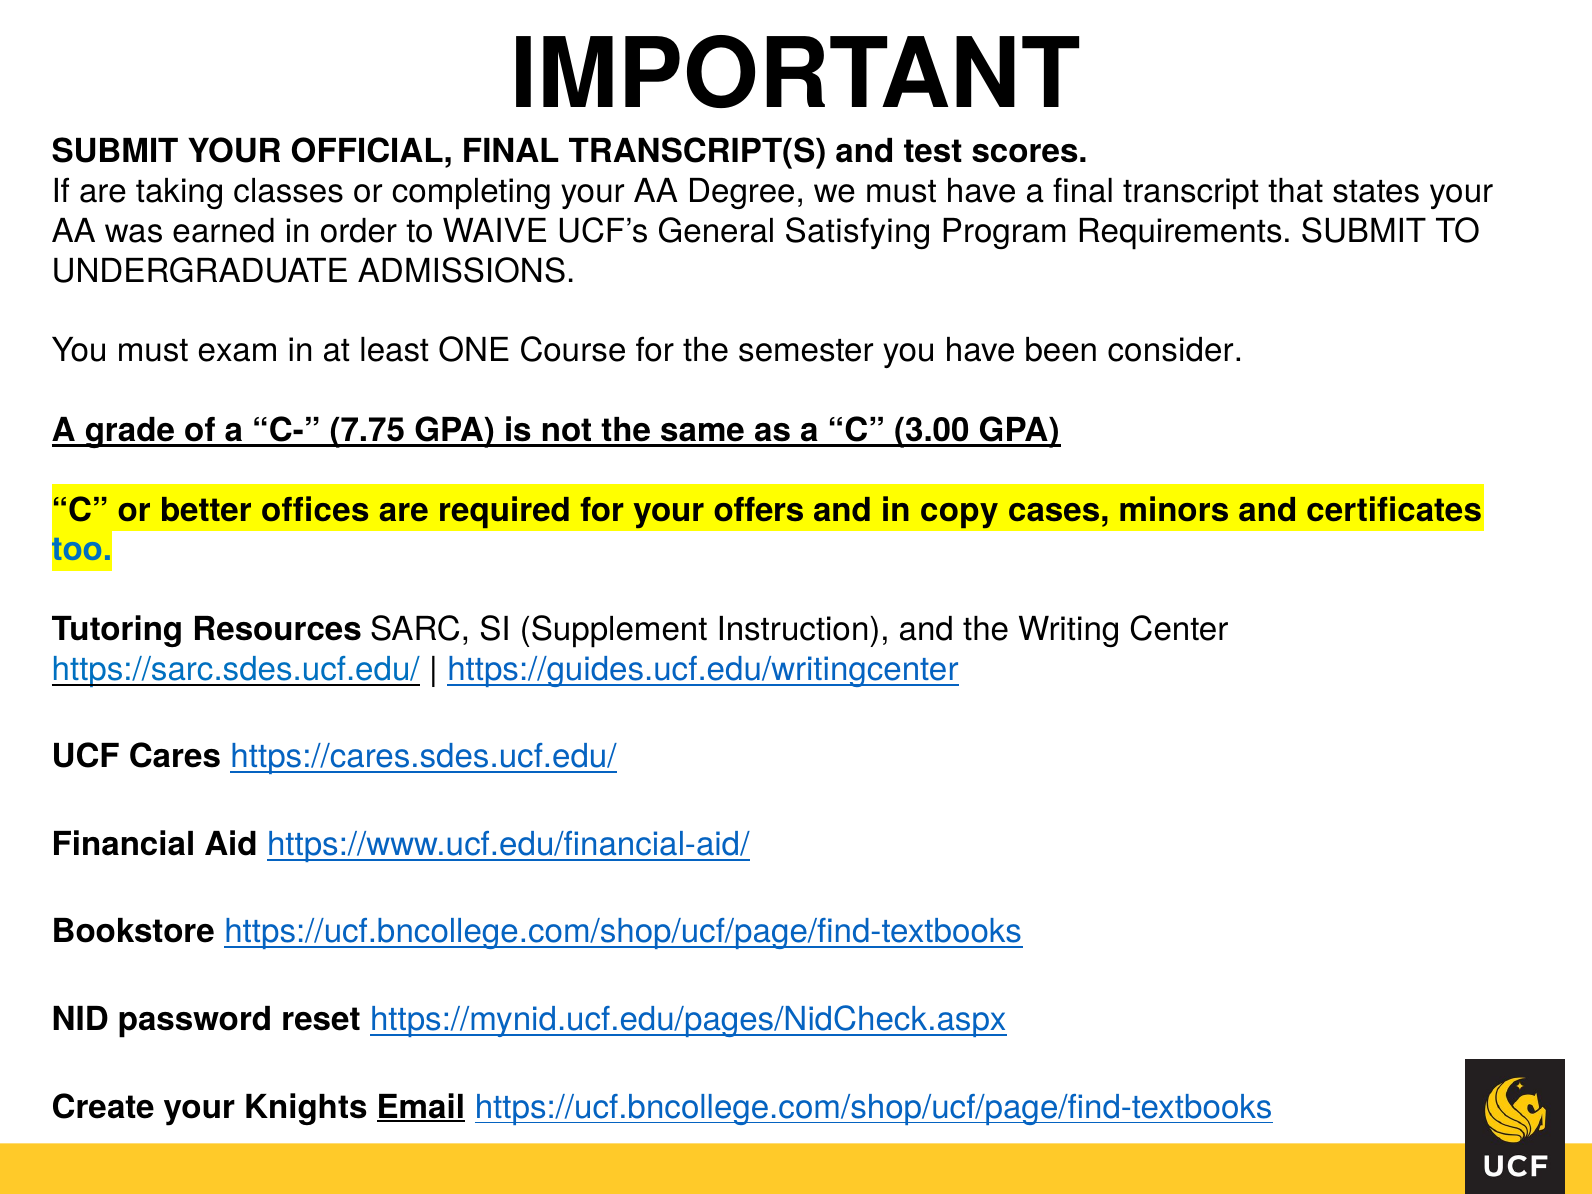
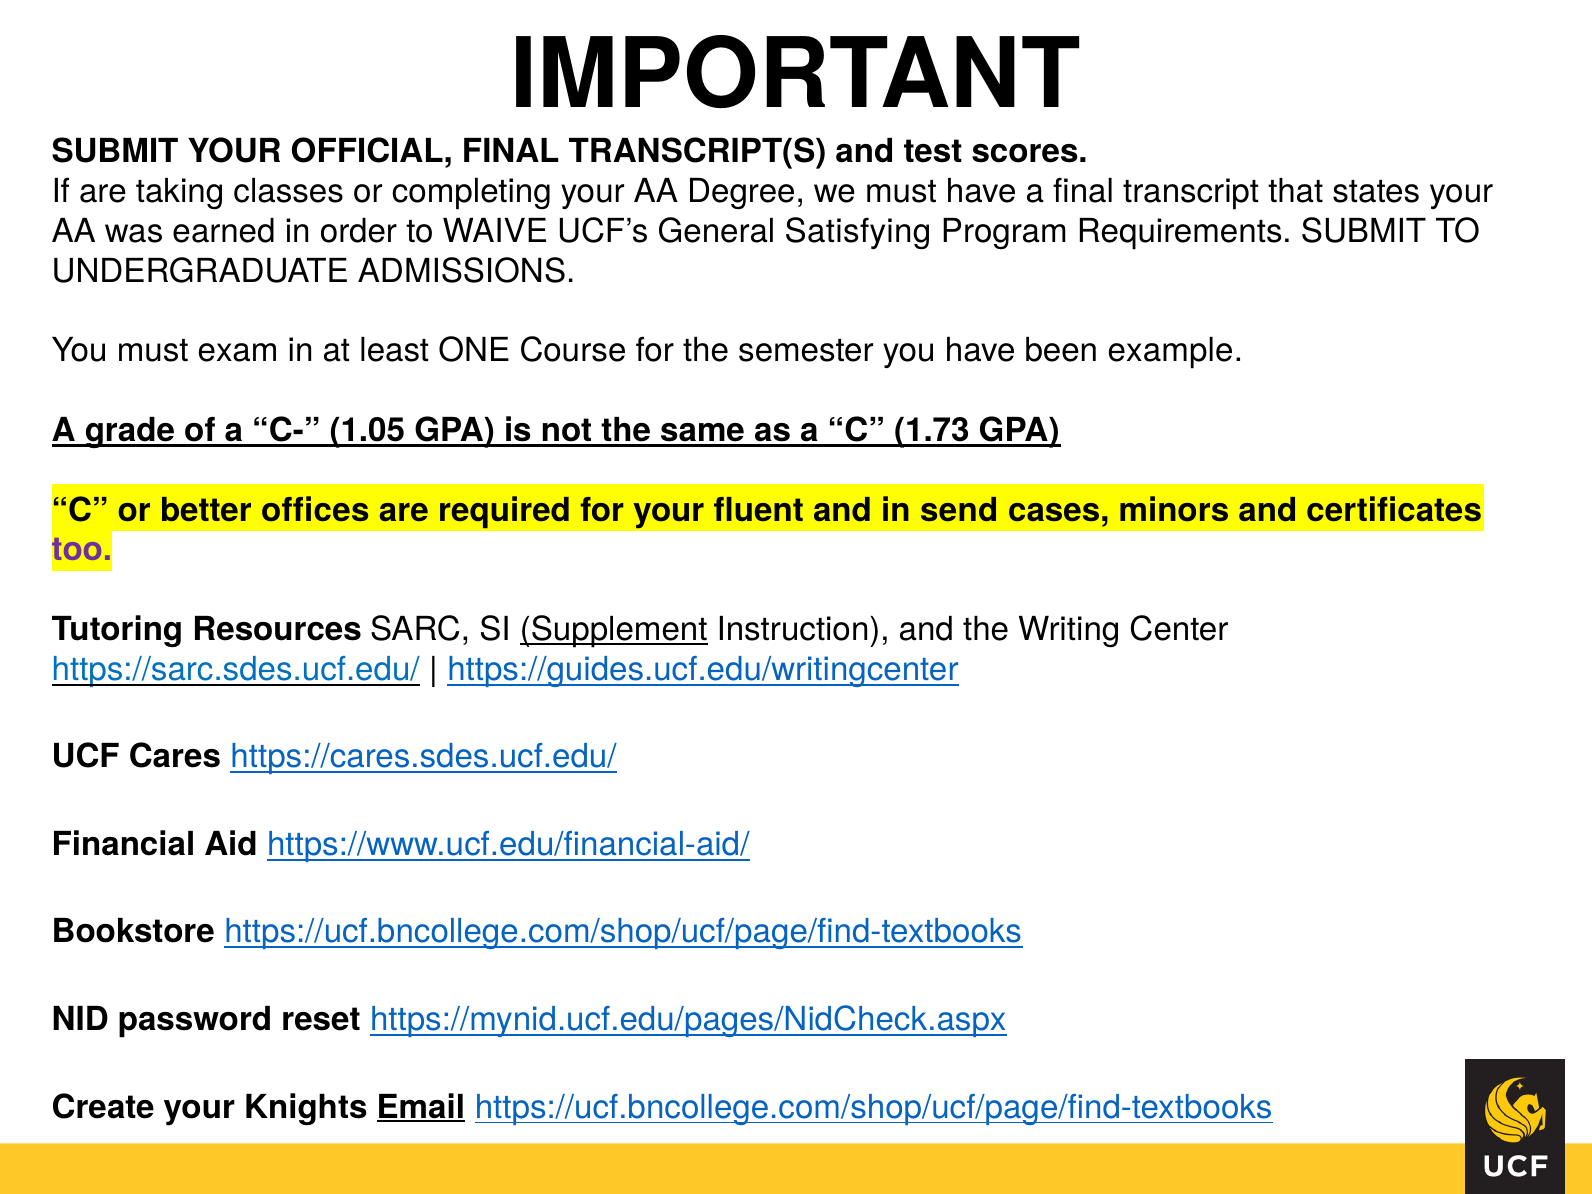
consider: consider -> example
7.75: 7.75 -> 1.05
3.00: 3.00 -> 1.73
offers: offers -> fluent
copy: copy -> send
too colour: blue -> purple
Supplement underline: none -> present
